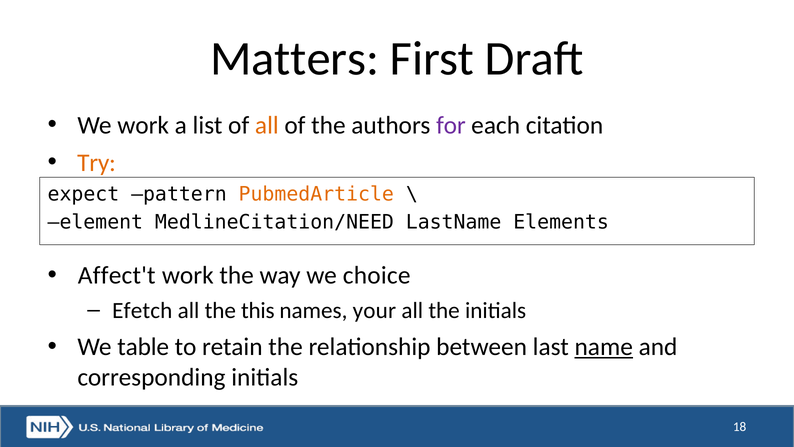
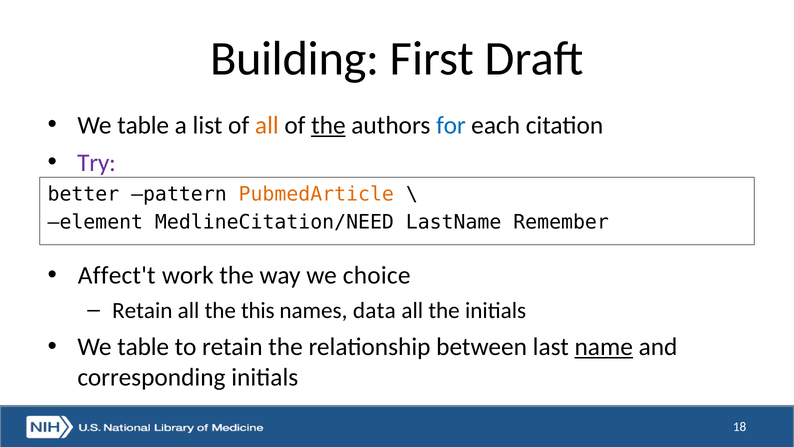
Matters: Matters -> Building
work at (143, 125): work -> table
the at (328, 125) underline: none -> present
for colour: purple -> blue
Try colour: orange -> purple
expect: expect -> better
Elements: Elements -> Remember
Efetch at (142, 310): Efetch -> Retain
your: your -> data
